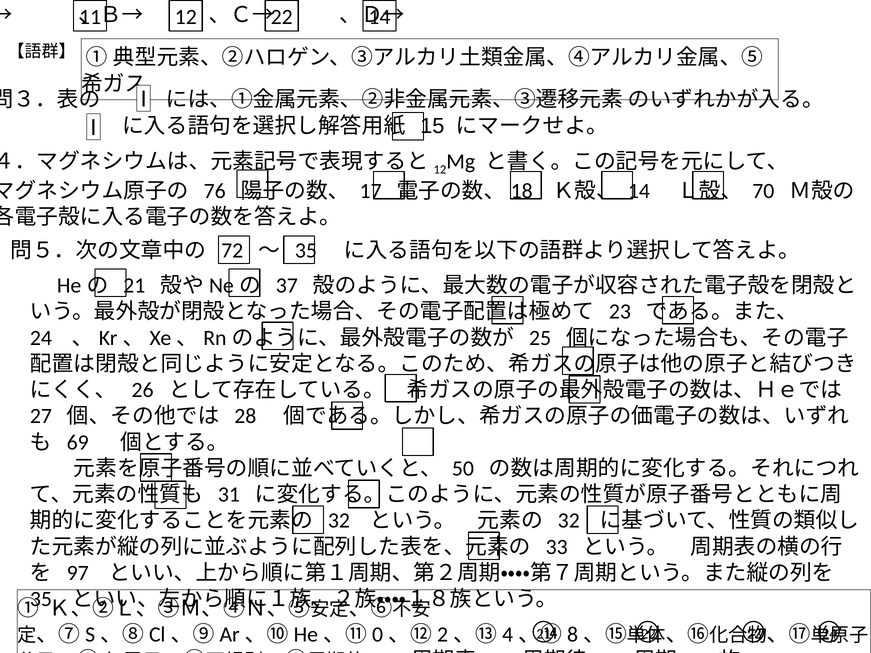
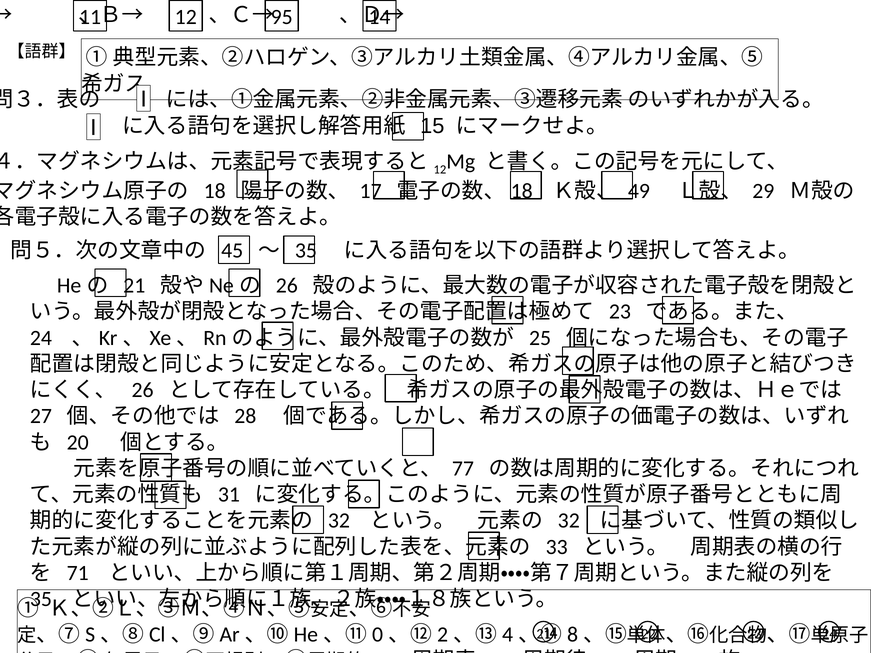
12 22: 22 -> 95
76: 76 -> 18
14 at (639, 191): 14 -> 49
70: 70 -> 29
72: 72 -> 45
37 at (287, 286): 37 -> 26
69: 69 -> 20
50: 50 -> 77
97: 97 -> 71
